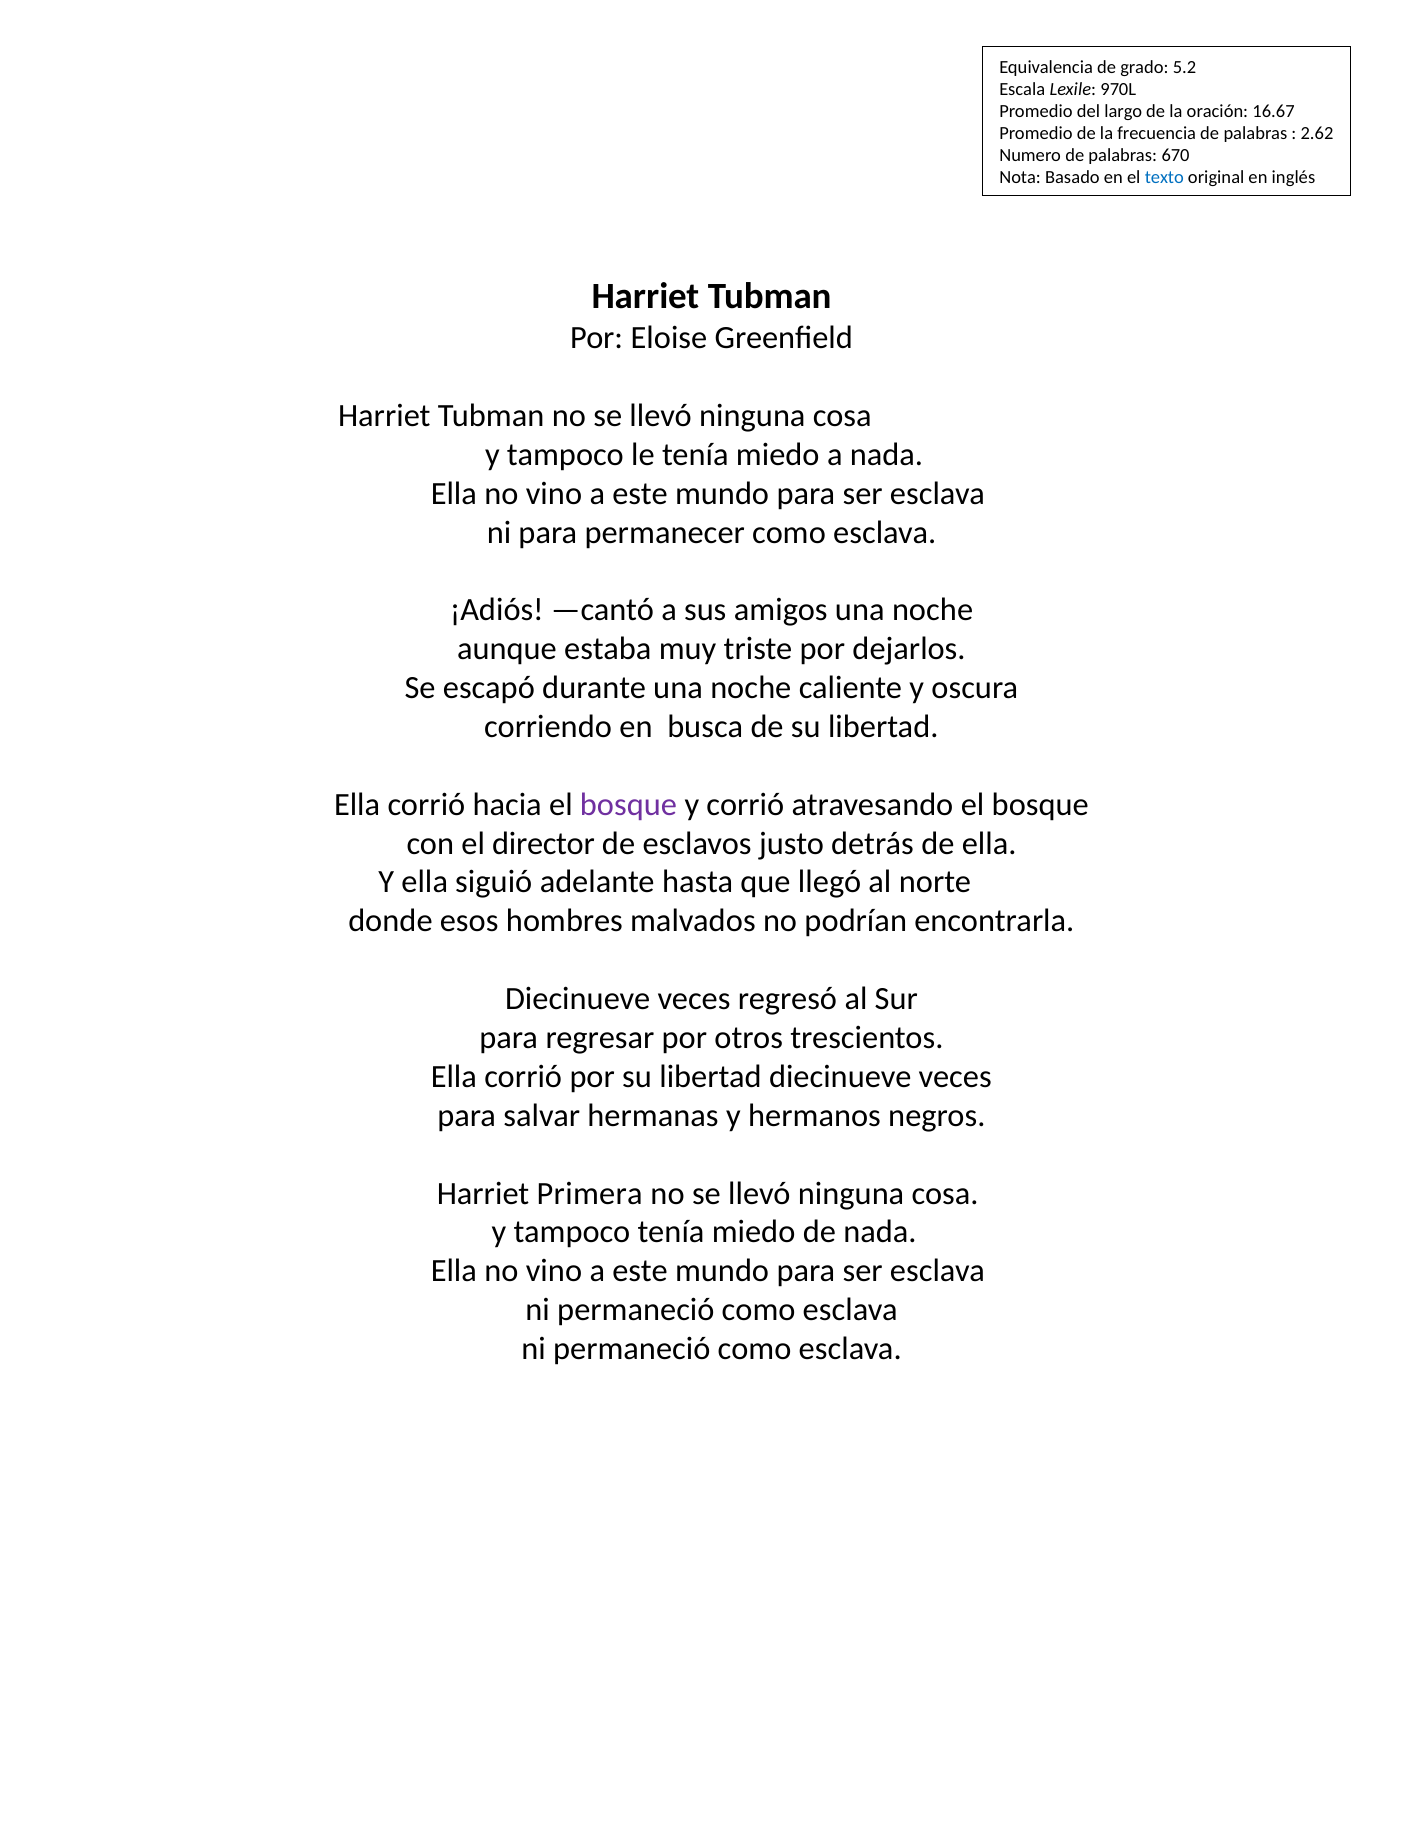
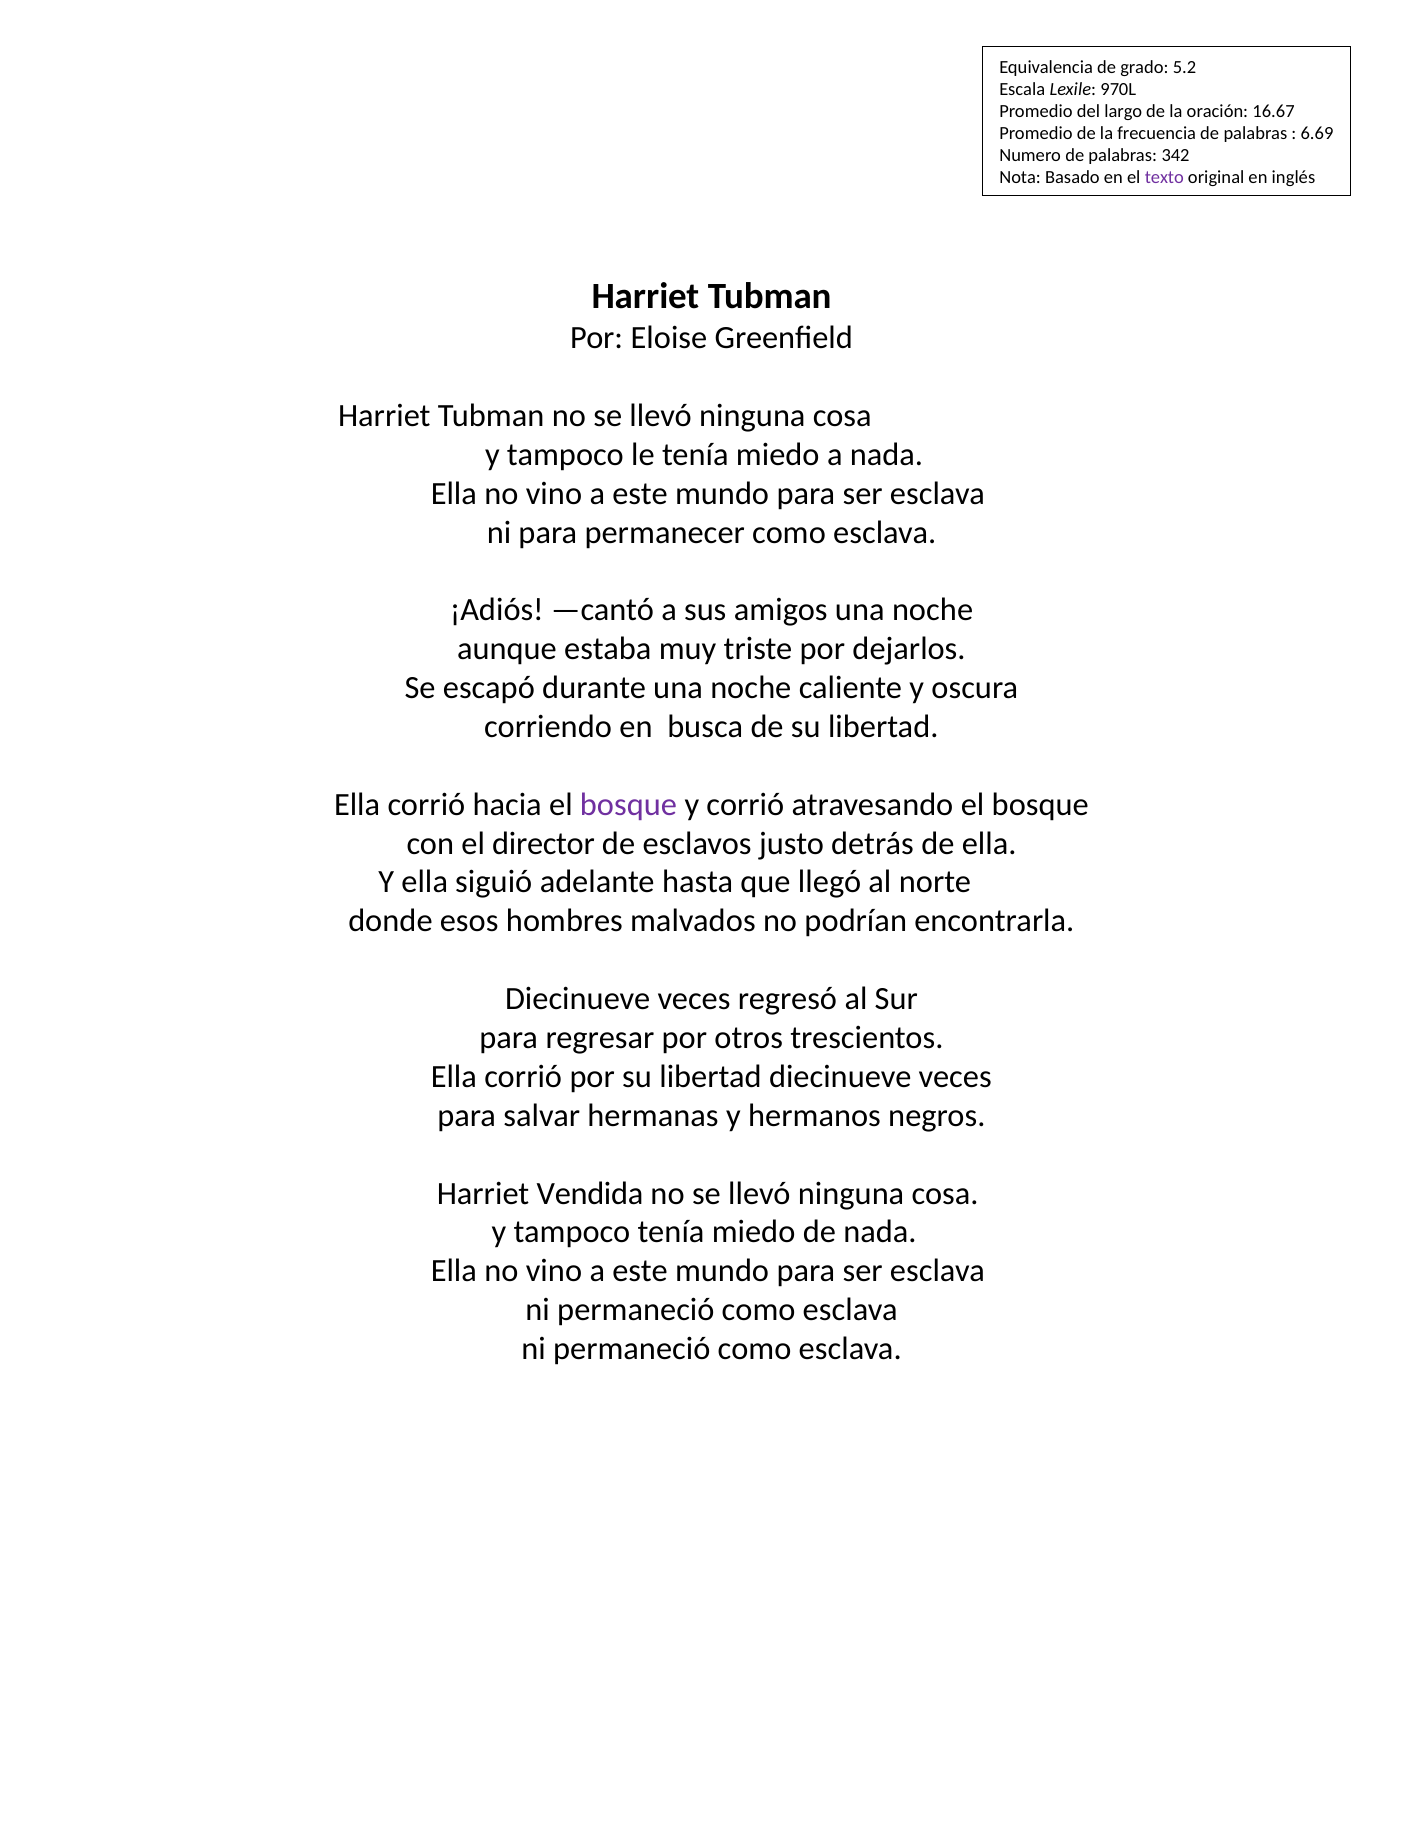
2.62: 2.62 -> 6.69
670: 670 -> 342
texto colour: blue -> purple
Primera: Primera -> Vendida
